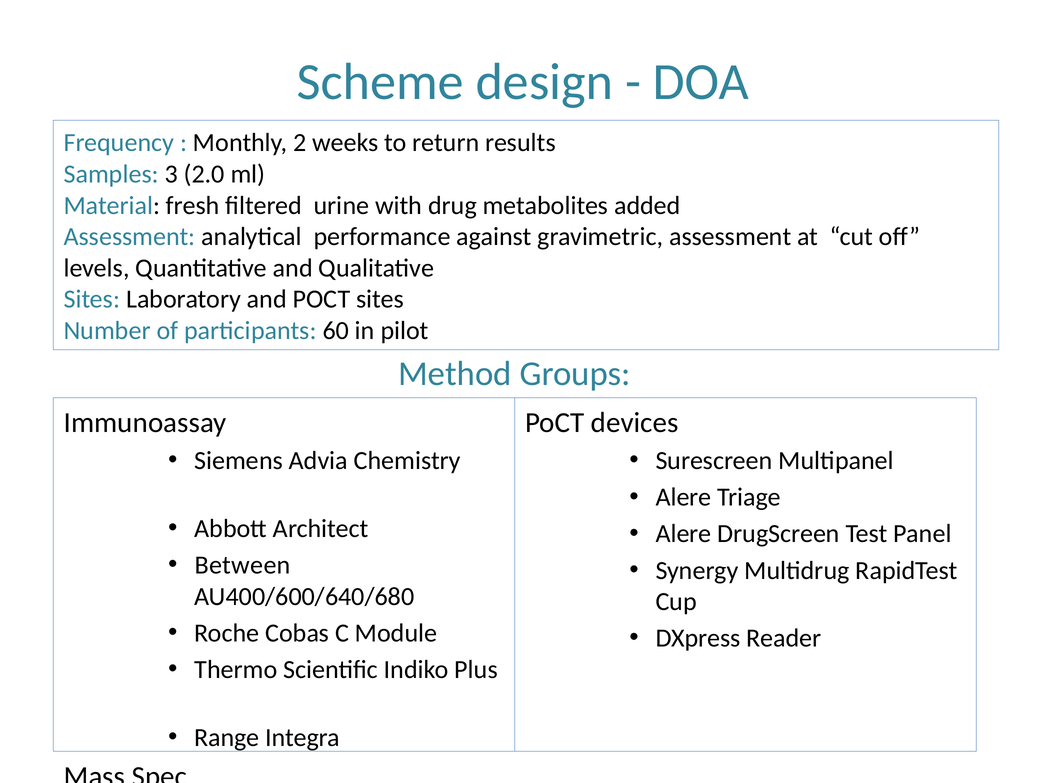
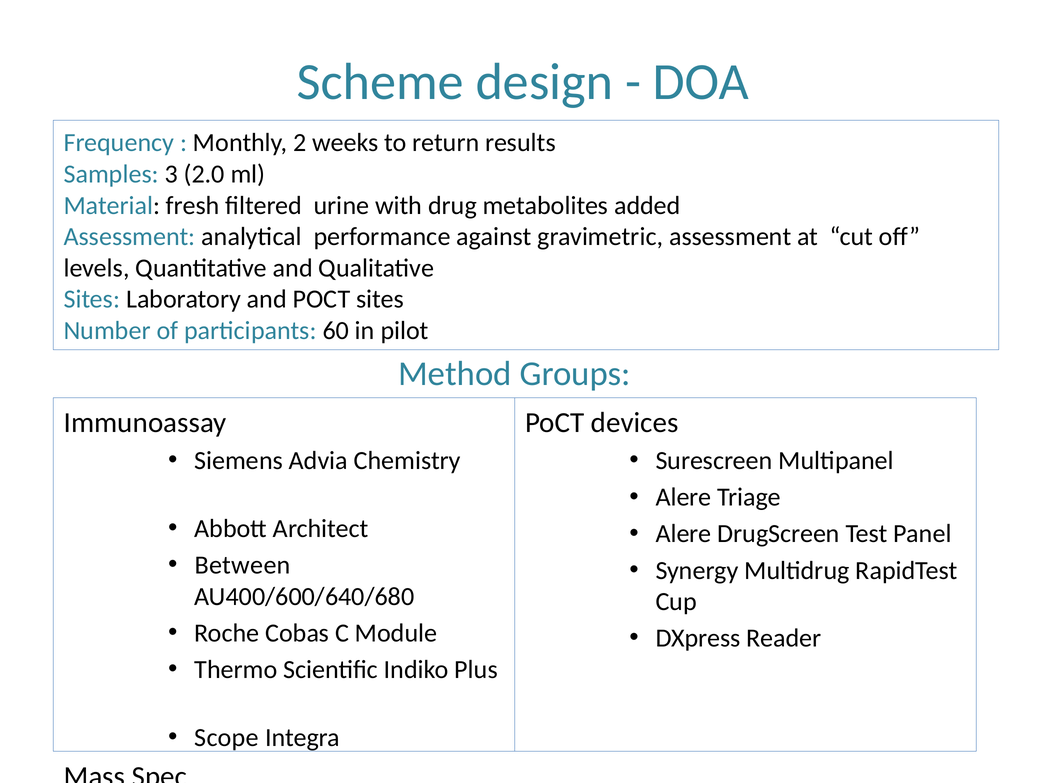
Range: Range -> Scope
